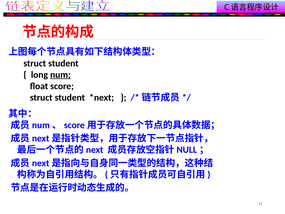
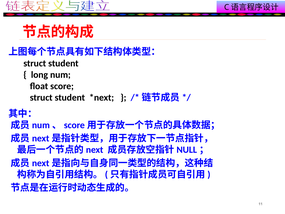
num underline: present -> none
